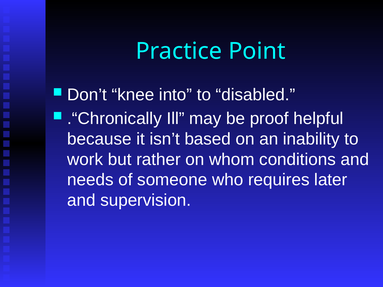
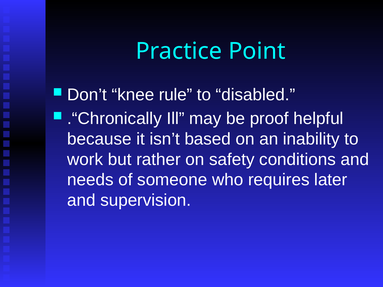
into: into -> rule
whom: whom -> safety
